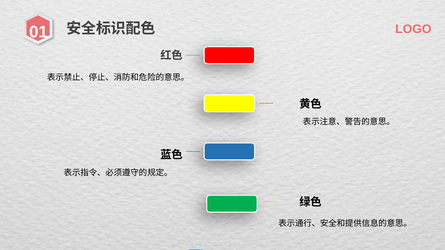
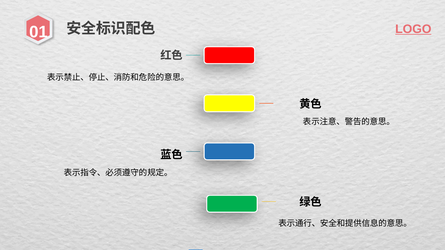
LOGO underline: none -> present
